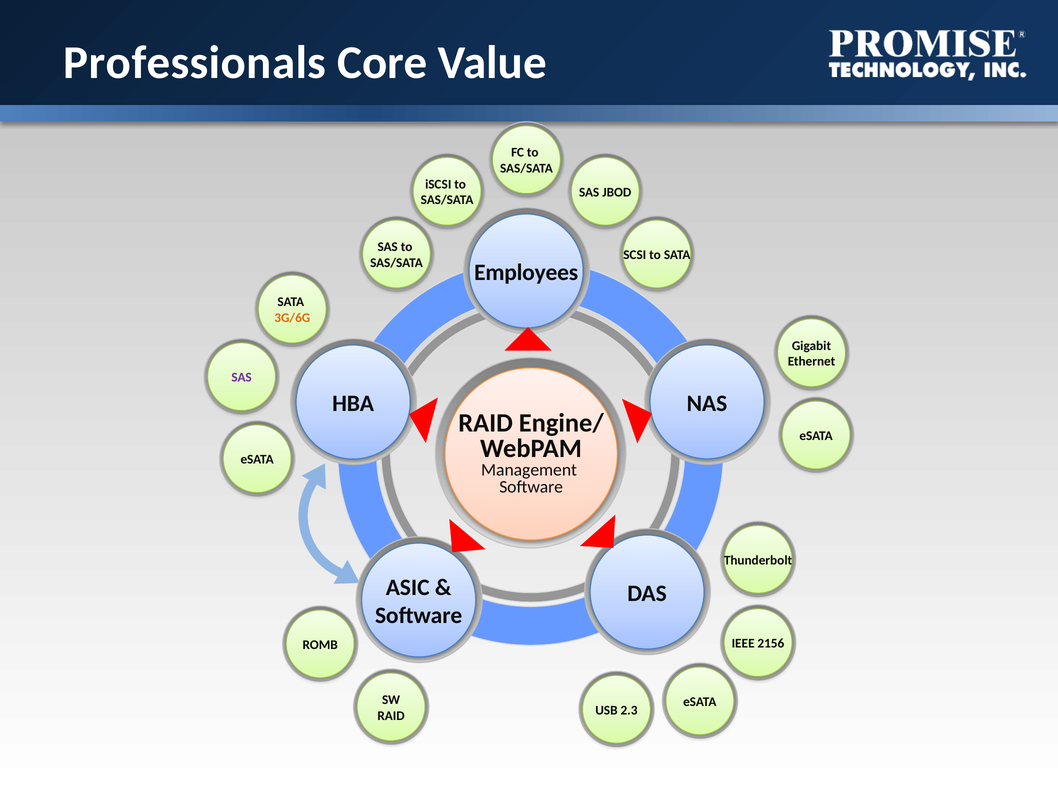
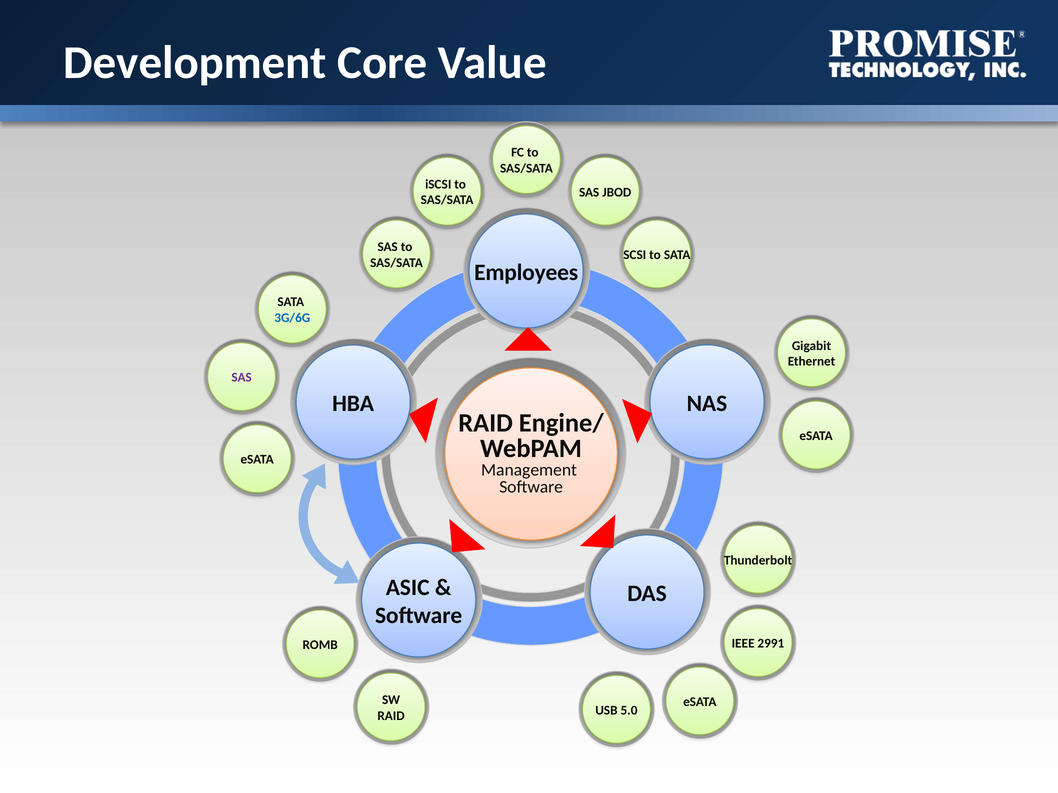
Professionals: Professionals -> Development
3G/6G colour: orange -> blue
2156: 2156 -> 2991
2.3: 2.3 -> 5.0
